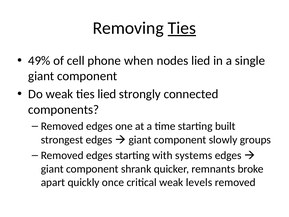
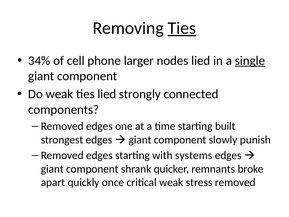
49%: 49% -> 34%
when: when -> larger
single underline: none -> present
groups: groups -> punish
levels: levels -> stress
